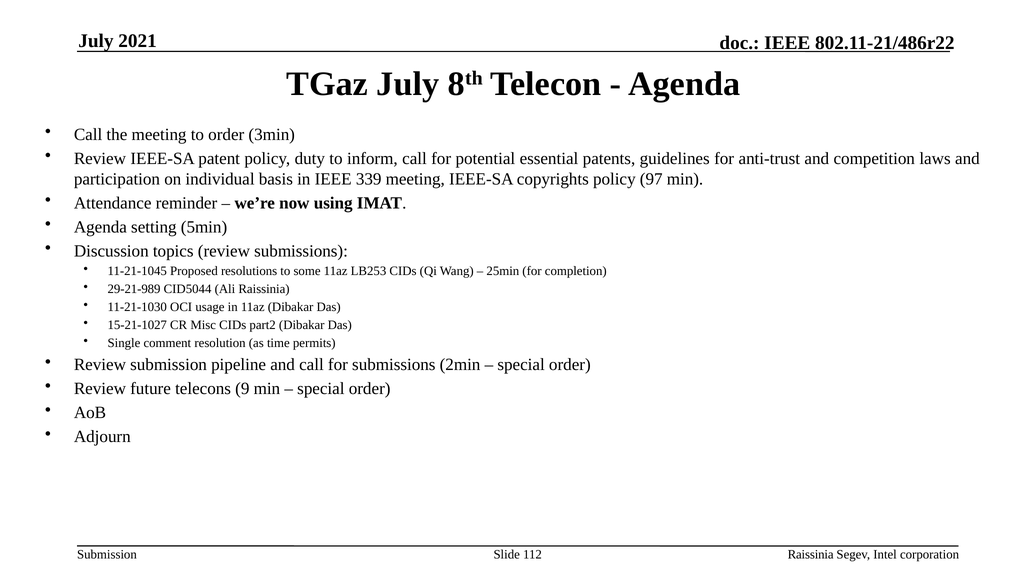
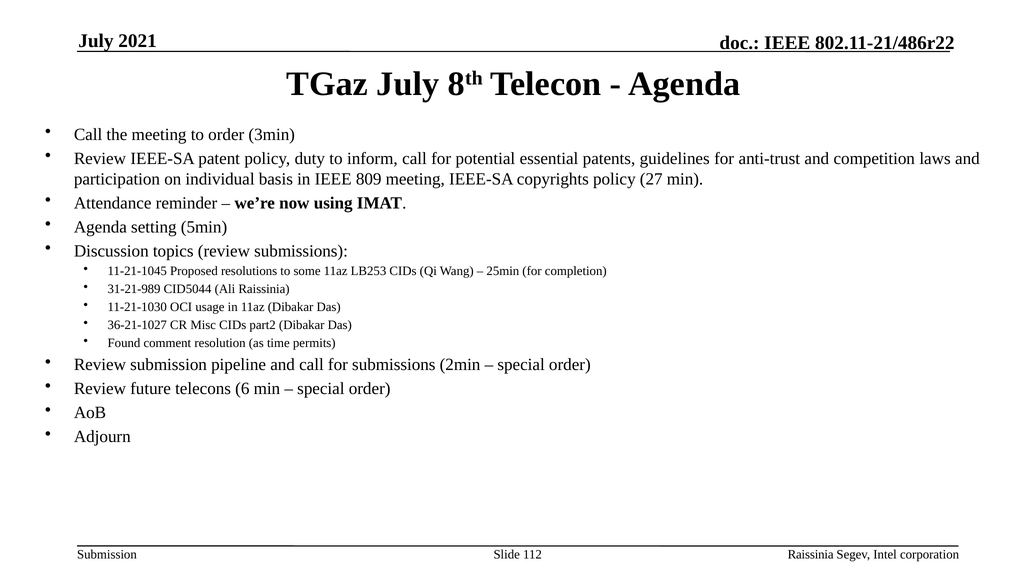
339: 339 -> 809
97: 97 -> 27
29-21-989: 29-21-989 -> 31-21-989
15-21-1027: 15-21-1027 -> 36-21-1027
Single: Single -> Found
9: 9 -> 6
